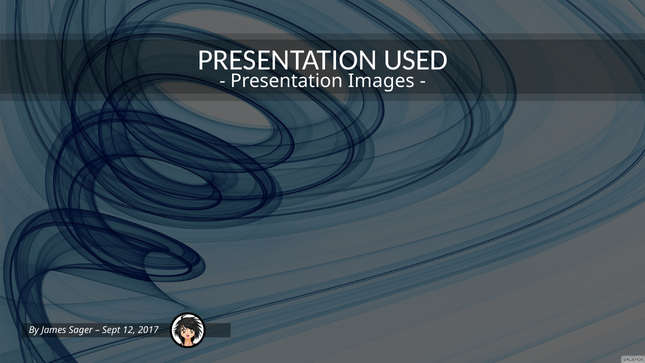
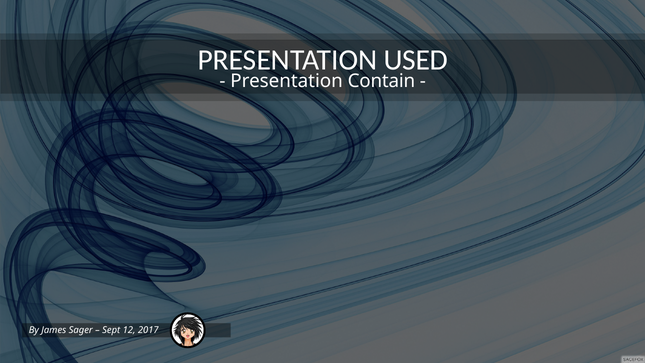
Images: Images -> Contain
